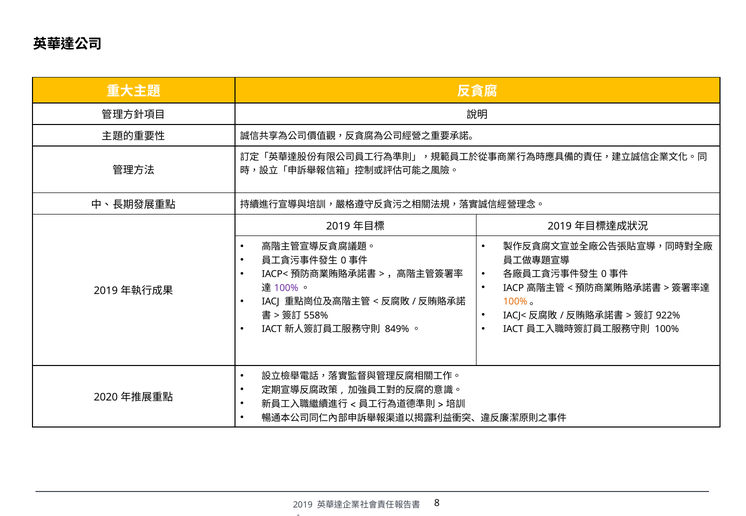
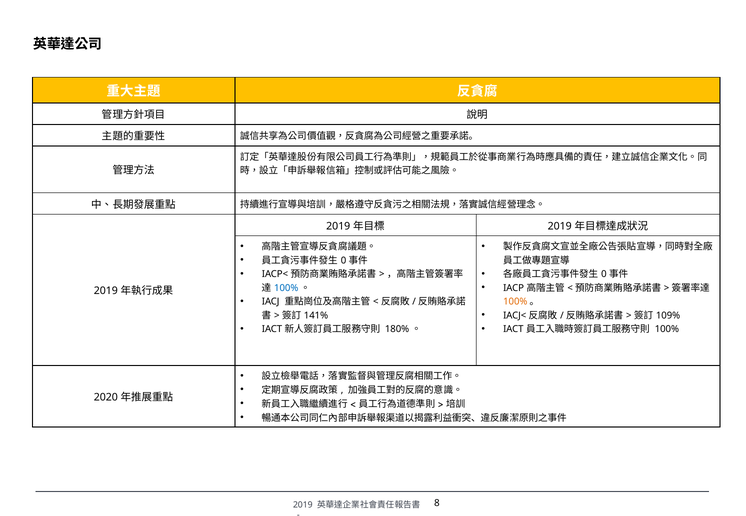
100% at (286, 288) colour: purple -> blue
922%: 922% -> 109%
558%: 558% -> 141%
849%: 849% -> 180%
